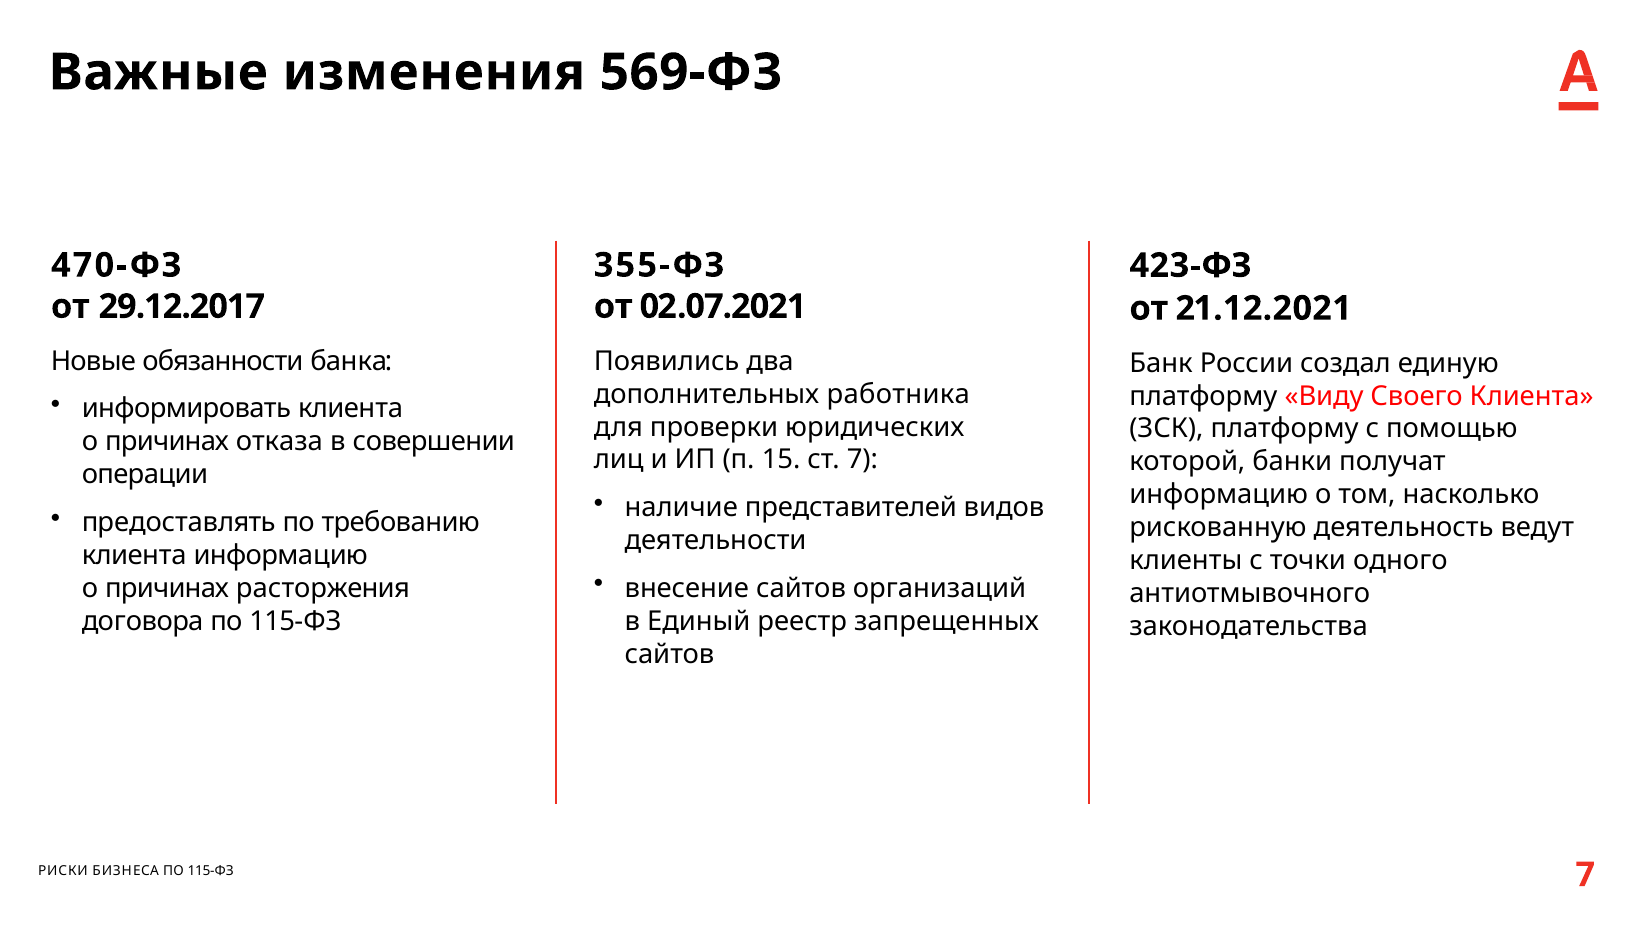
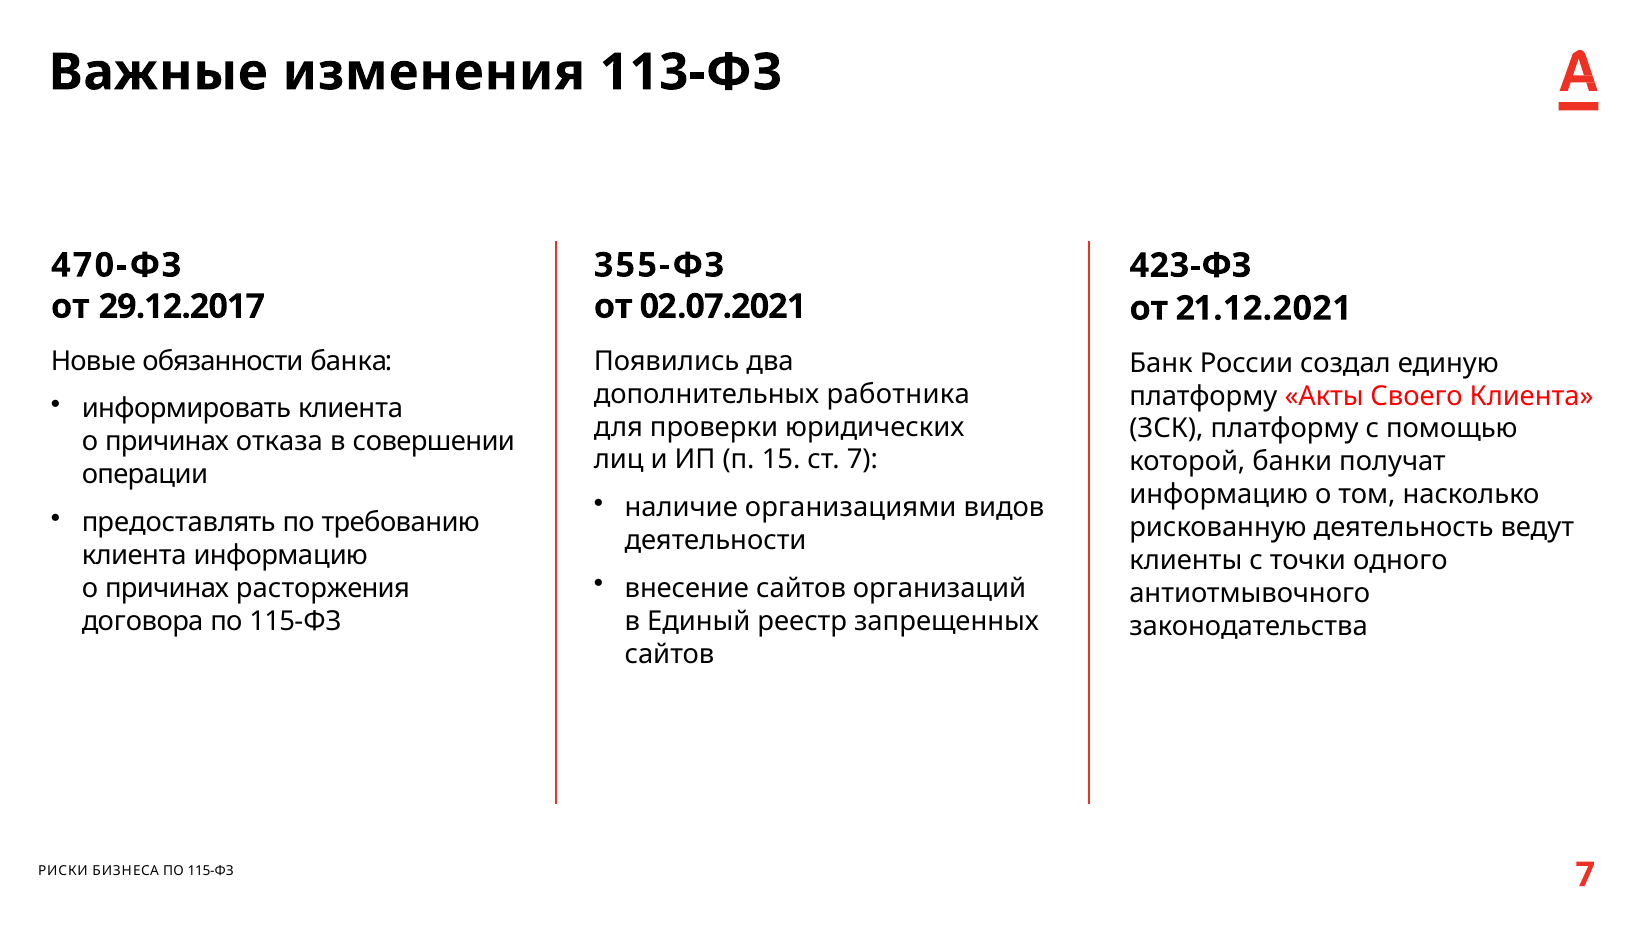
569-ФЗ: 569-ФЗ -> 113-ФЗ
Виду: Виду -> Акты
представителей: представителей -> организациями
